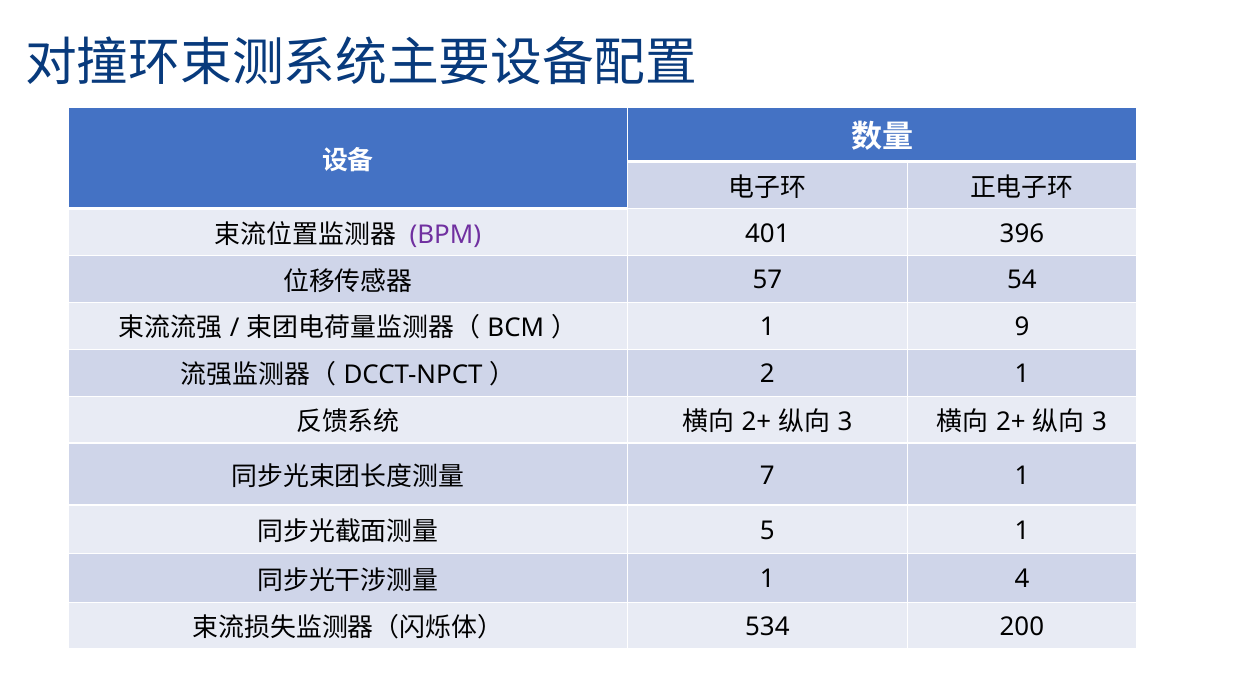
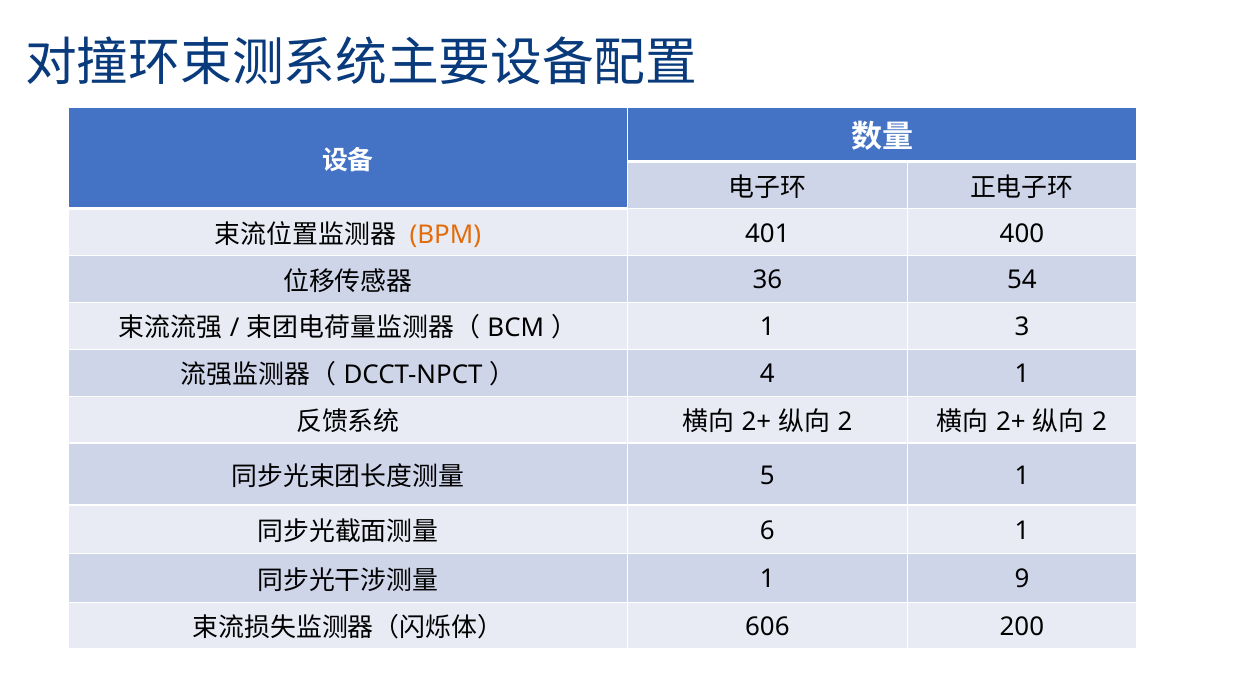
BPM colour: purple -> orange
396: 396 -> 400
57: 57 -> 36
9: 9 -> 3
2: 2 -> 4
3 at (845, 423): 3 -> 2
3 at (1100, 423): 3 -> 2
7: 7 -> 5
5: 5 -> 6
4: 4 -> 9
534: 534 -> 606
